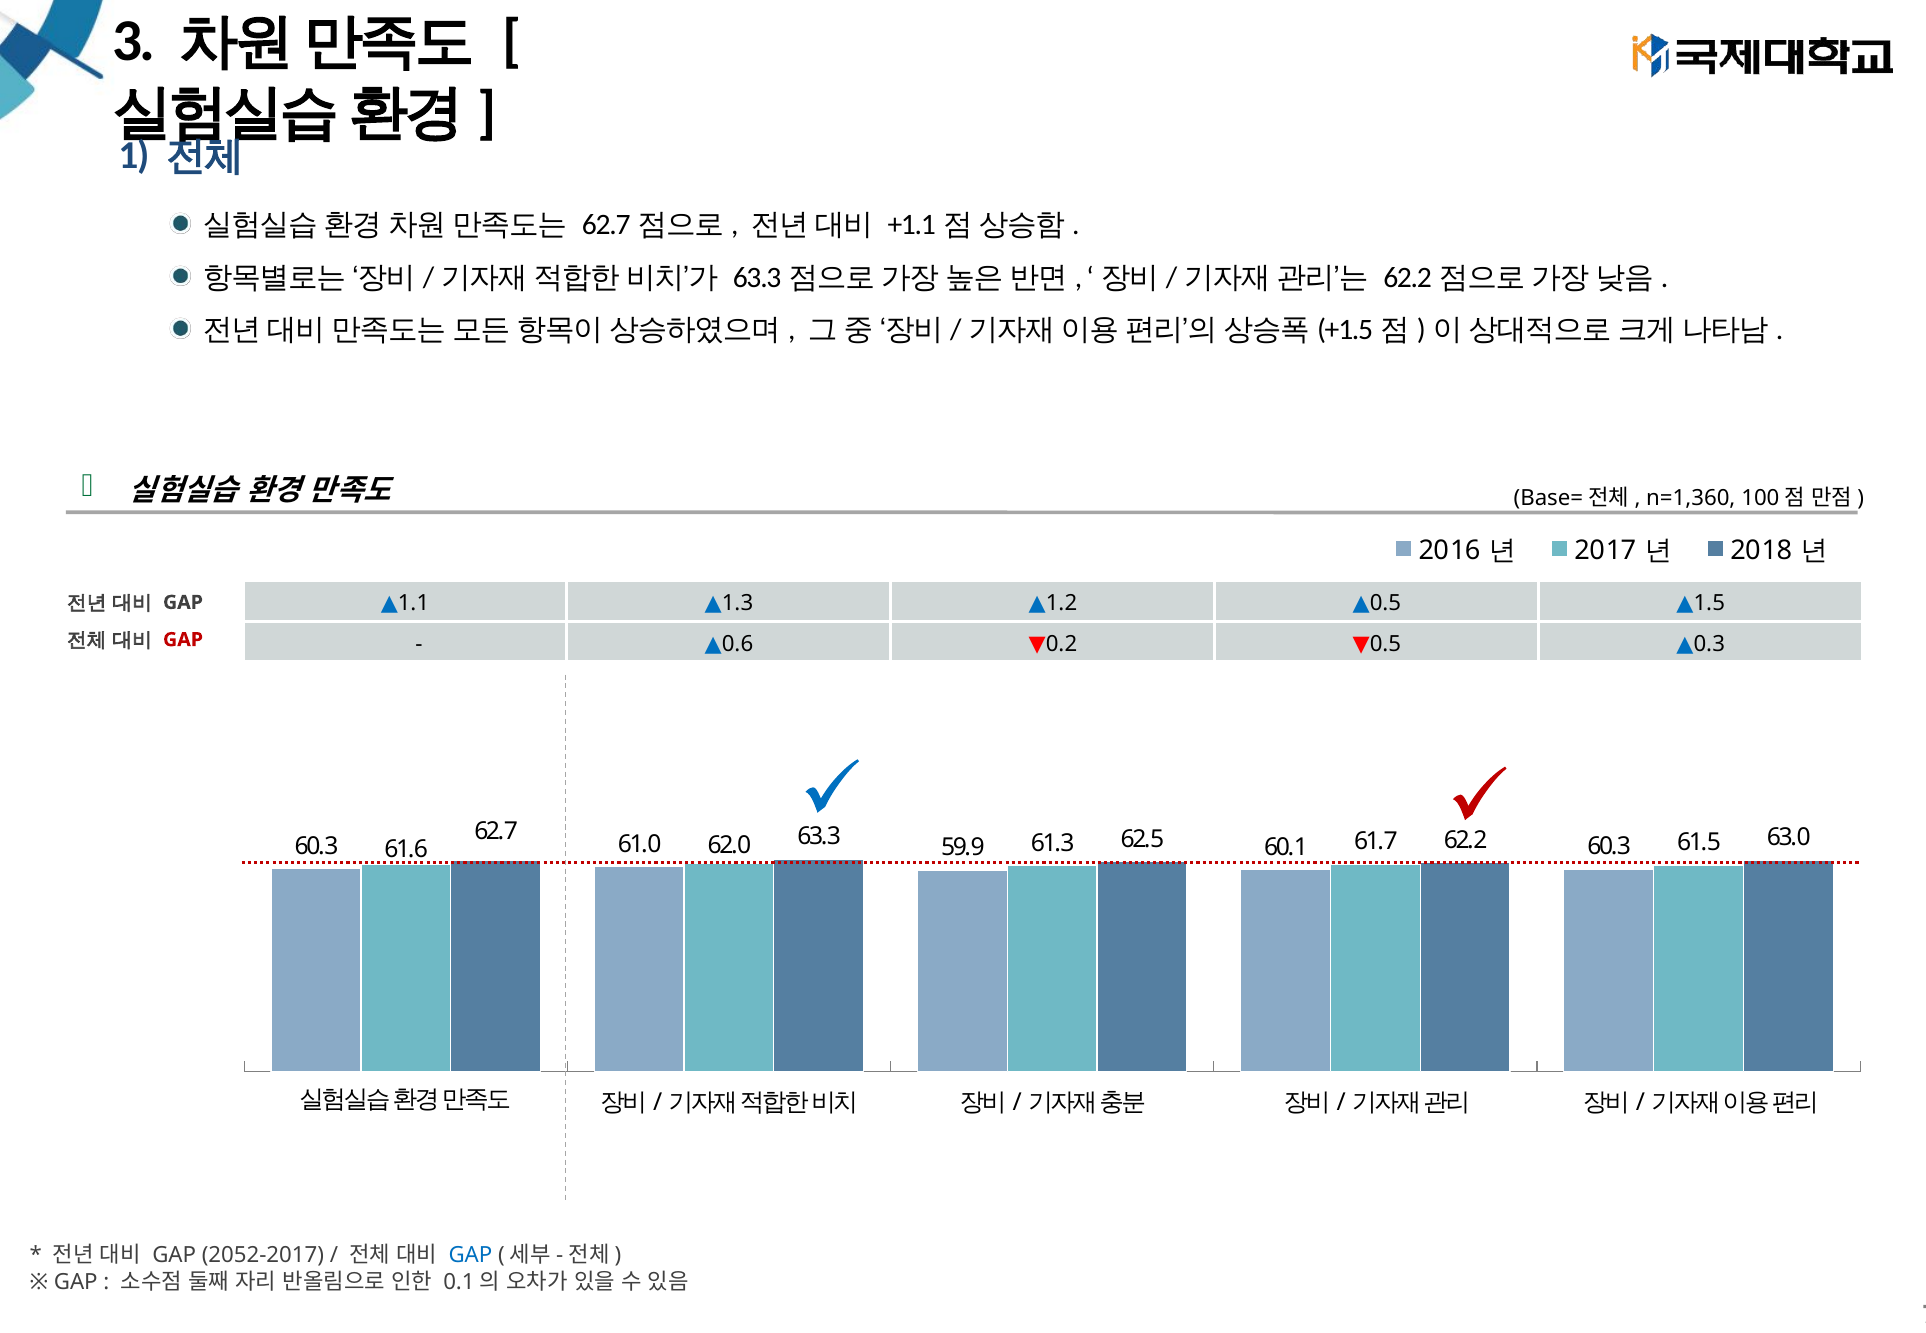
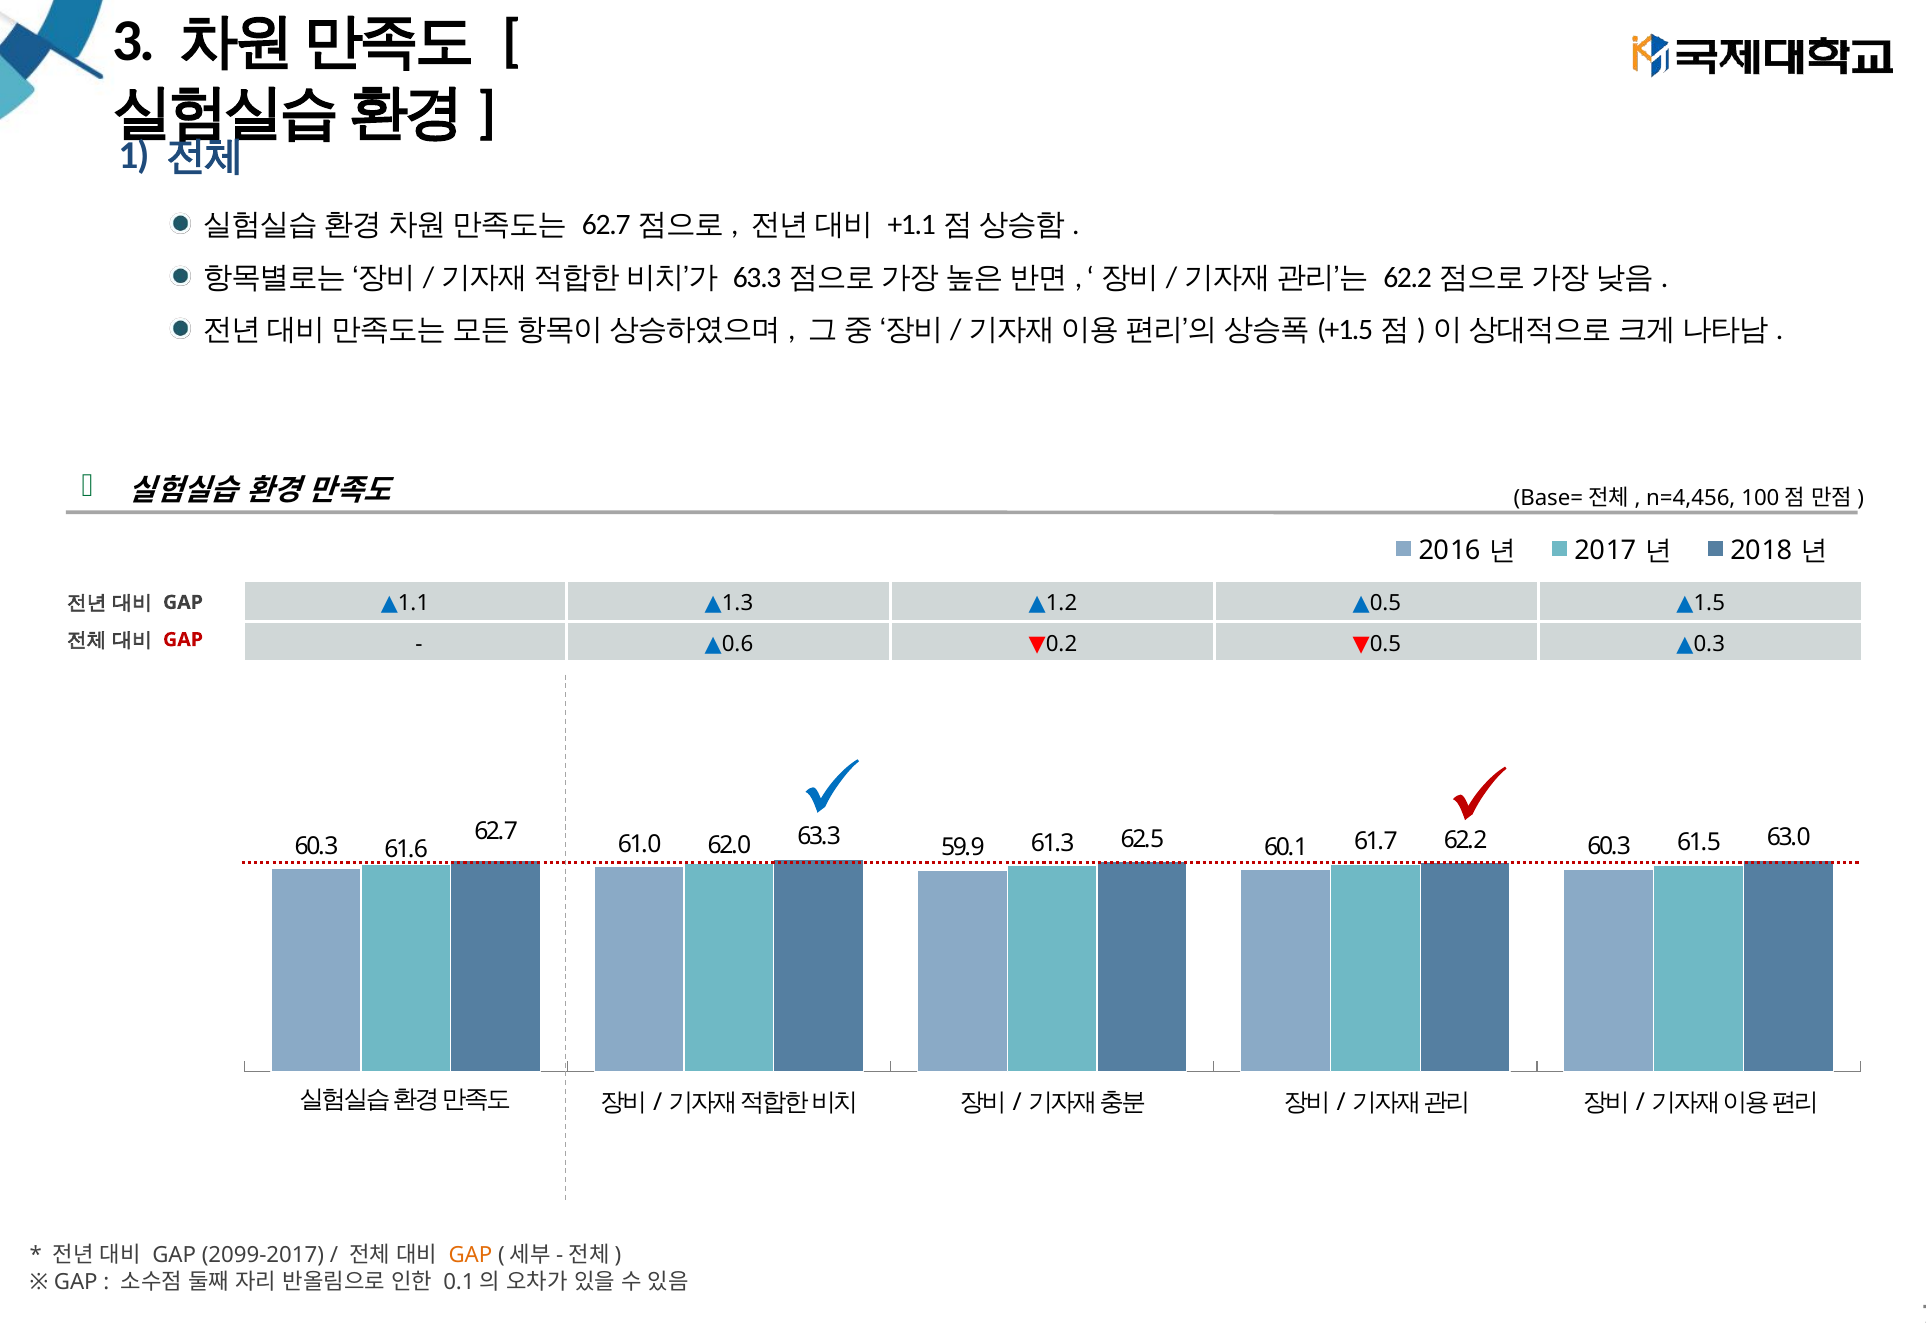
n=1,360: n=1,360 -> n=4,456
2052-2017: 2052-2017 -> 2099-2017
GAP at (470, 1256) colour: blue -> orange
